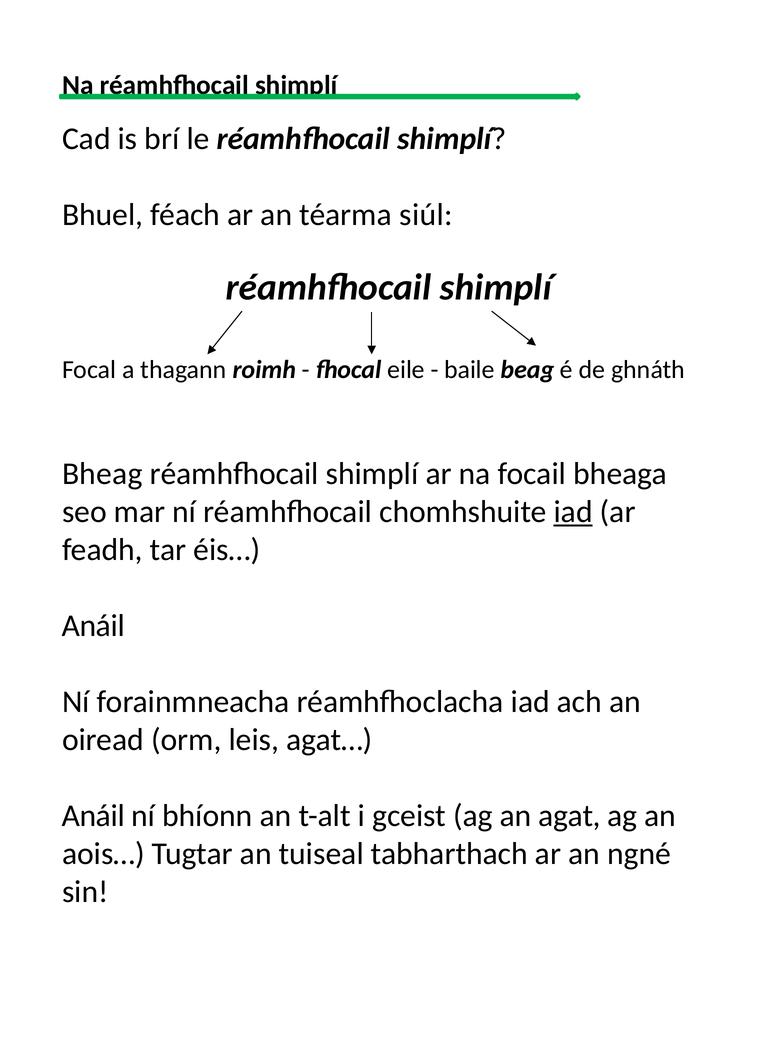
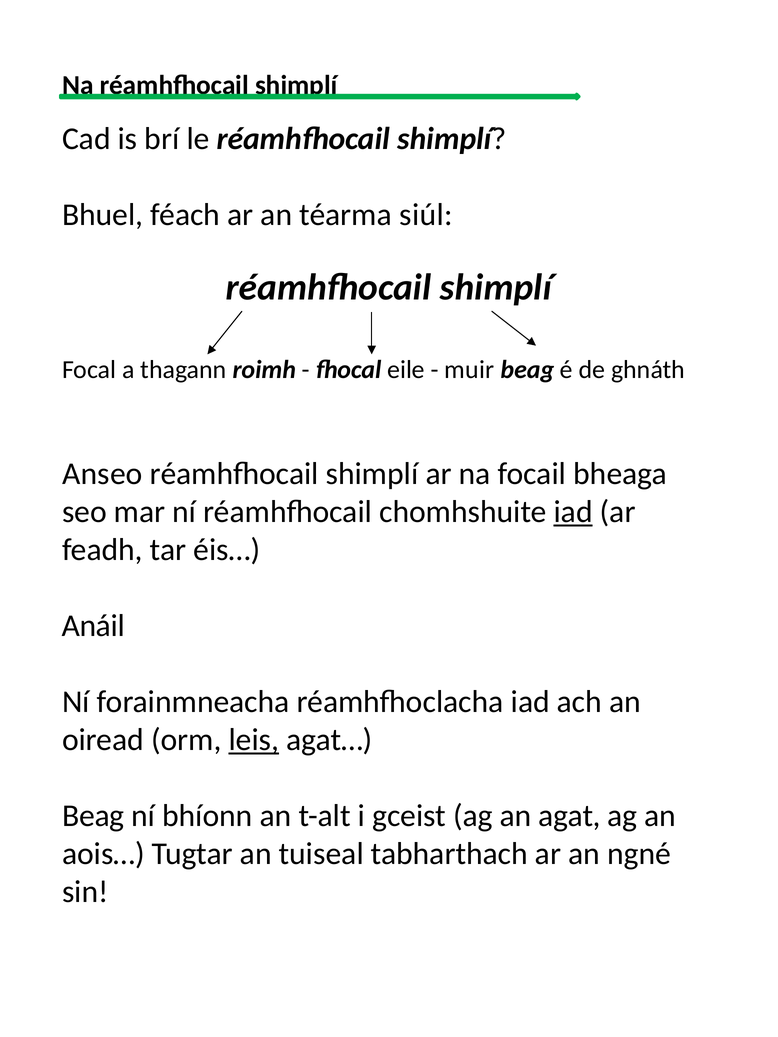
baile: baile -> muir
Bheag: Bheag -> Anseo
leis underline: none -> present
Anáil at (93, 816): Anáil -> Beag
